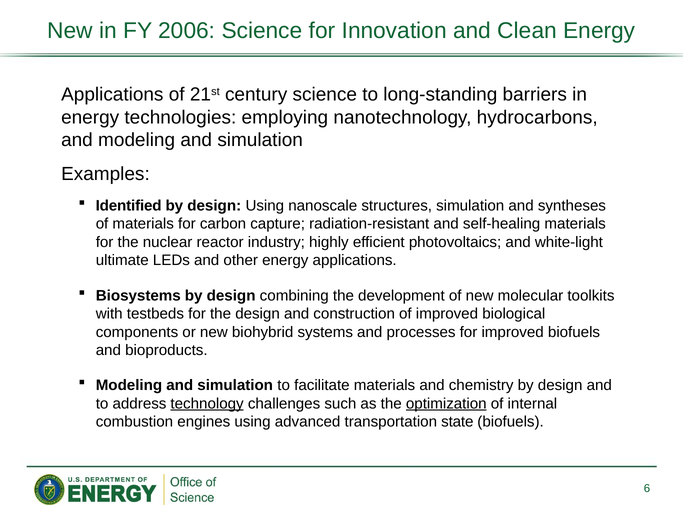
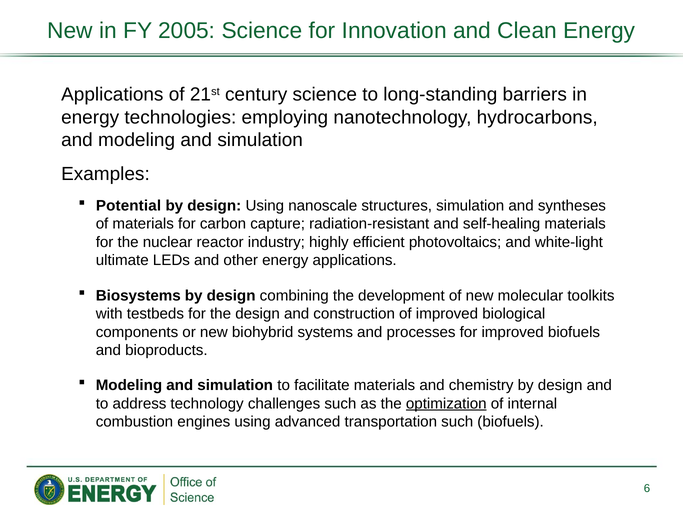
2006: 2006 -> 2005
Identified: Identified -> Potential
technology underline: present -> none
transportation state: state -> such
